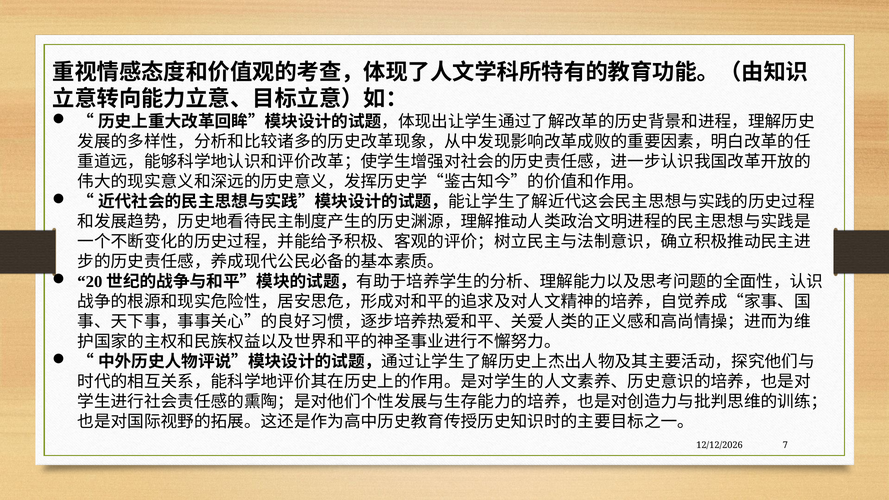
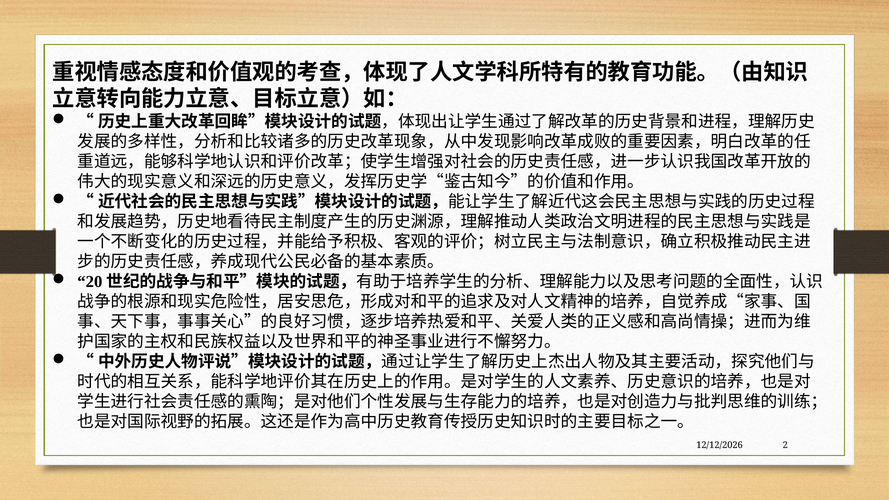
7: 7 -> 2
